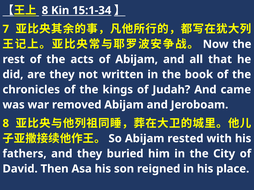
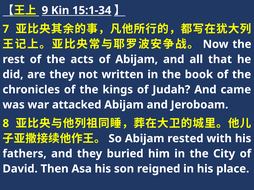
8 at (45, 10): 8 -> 9
removed: removed -> attacked
